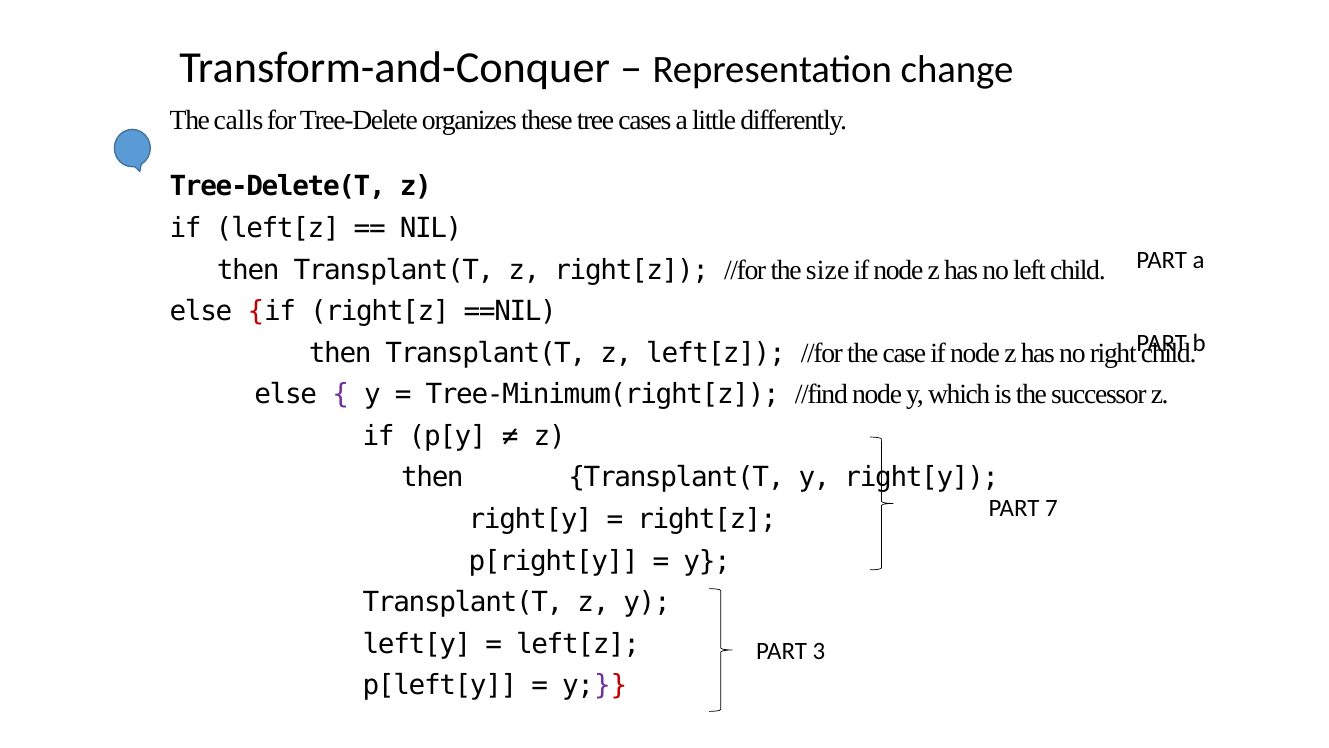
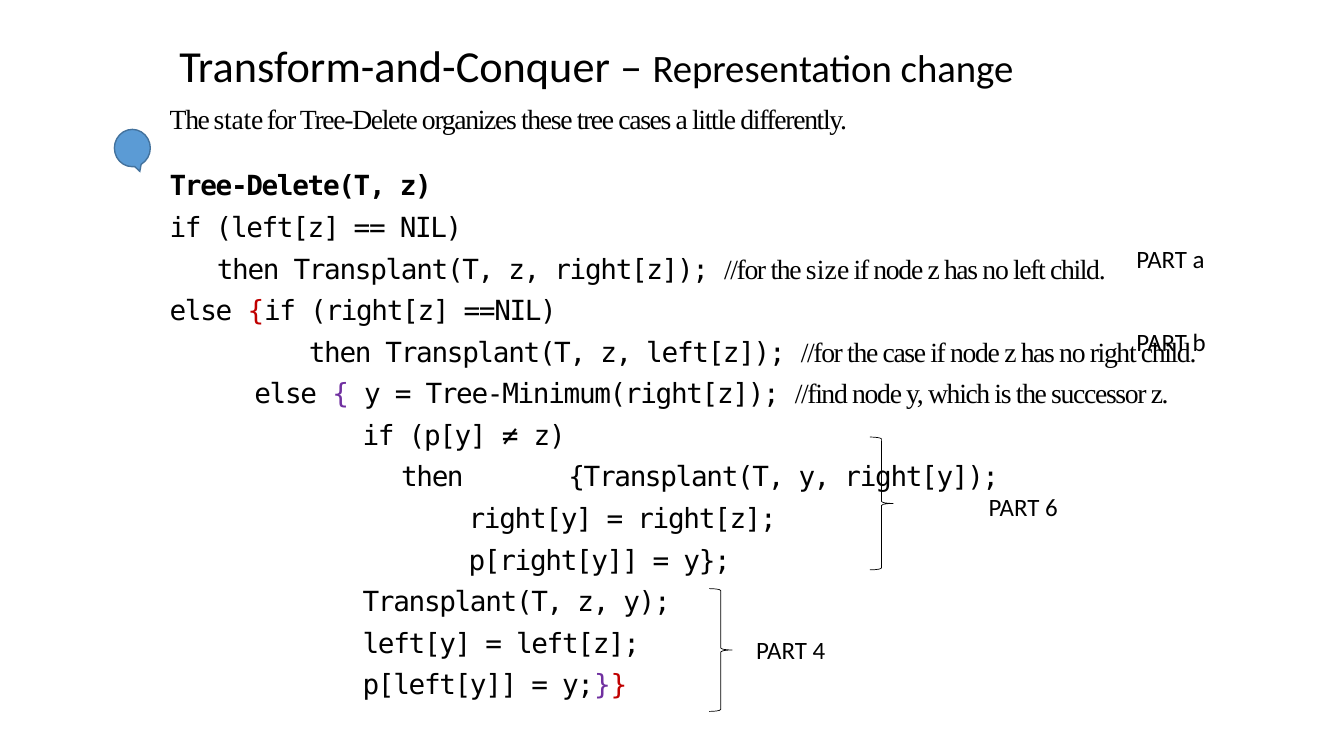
calls: calls -> state
7: 7 -> 6
3: 3 -> 4
